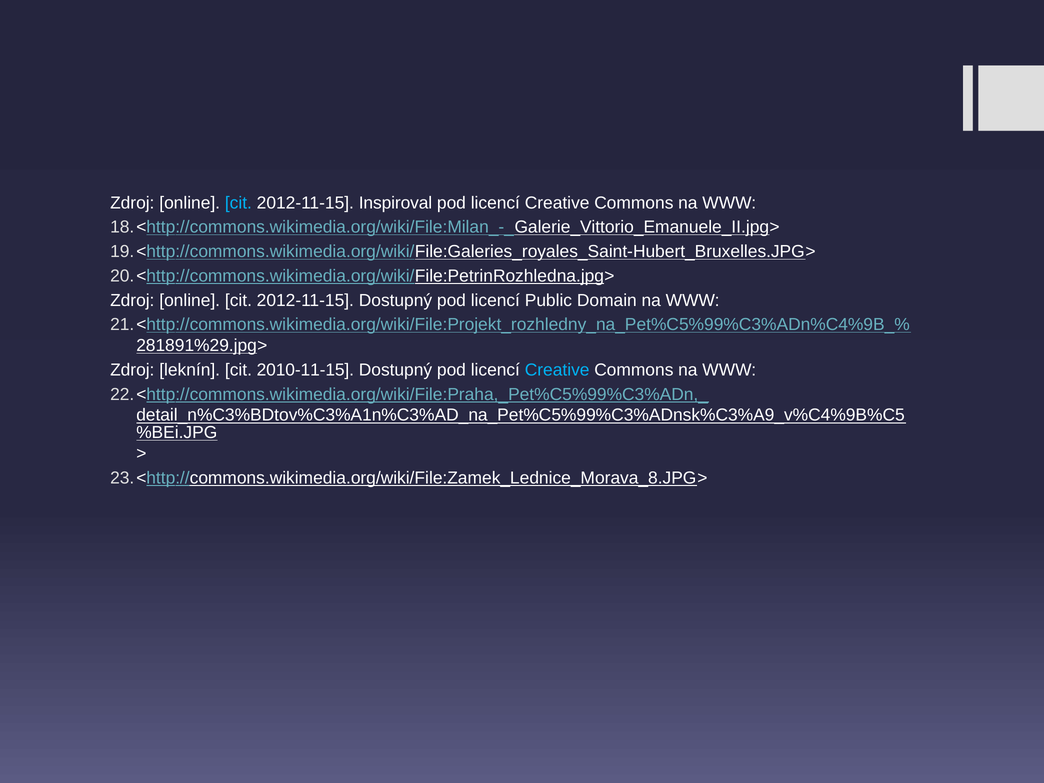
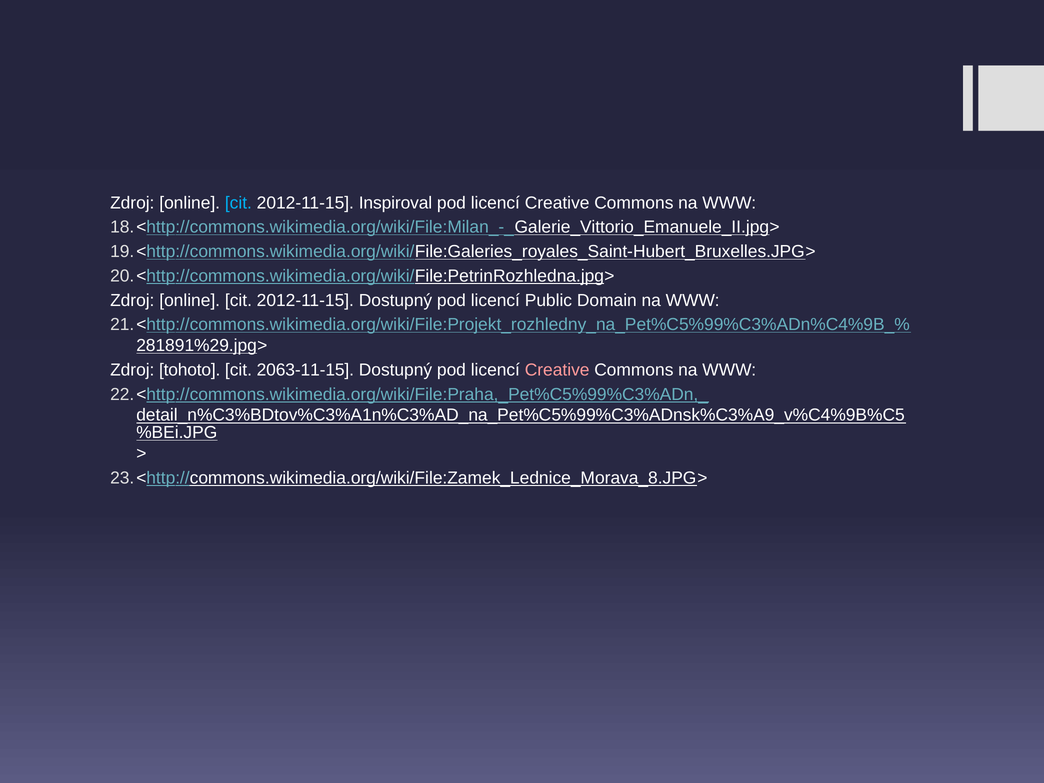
leknín: leknín -> tohoto
2010-11-15: 2010-11-15 -> 2063-11-15
Creative at (557, 370) colour: light blue -> pink
